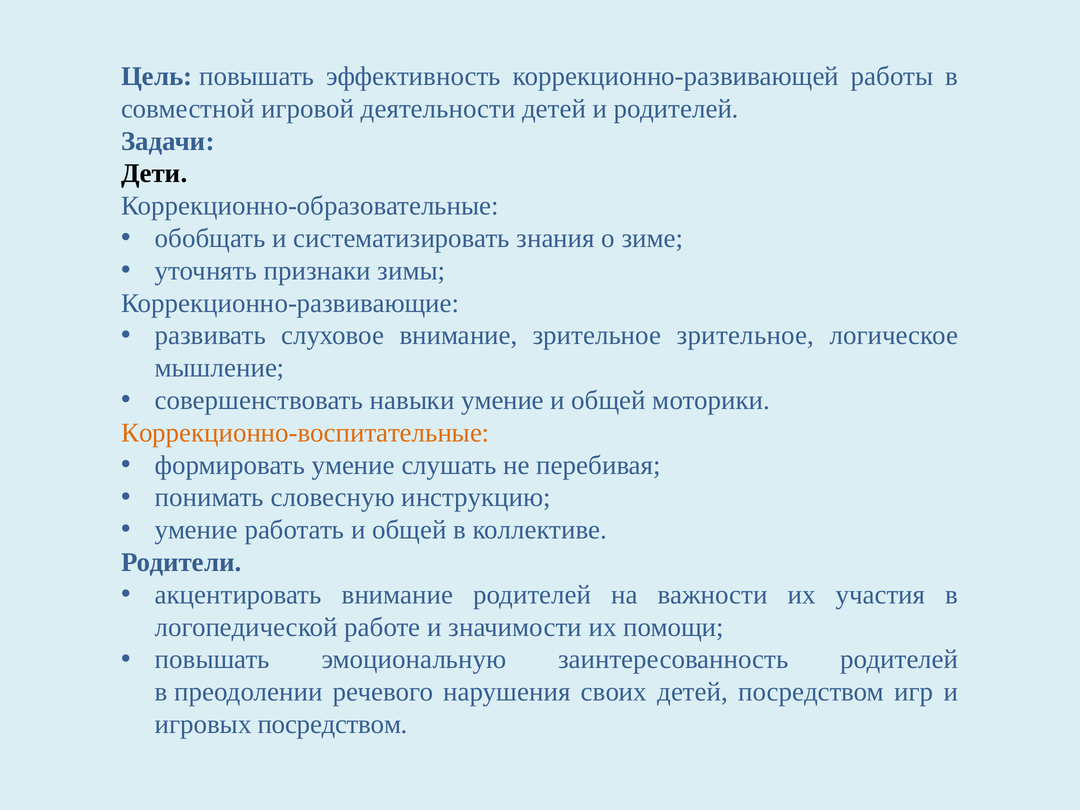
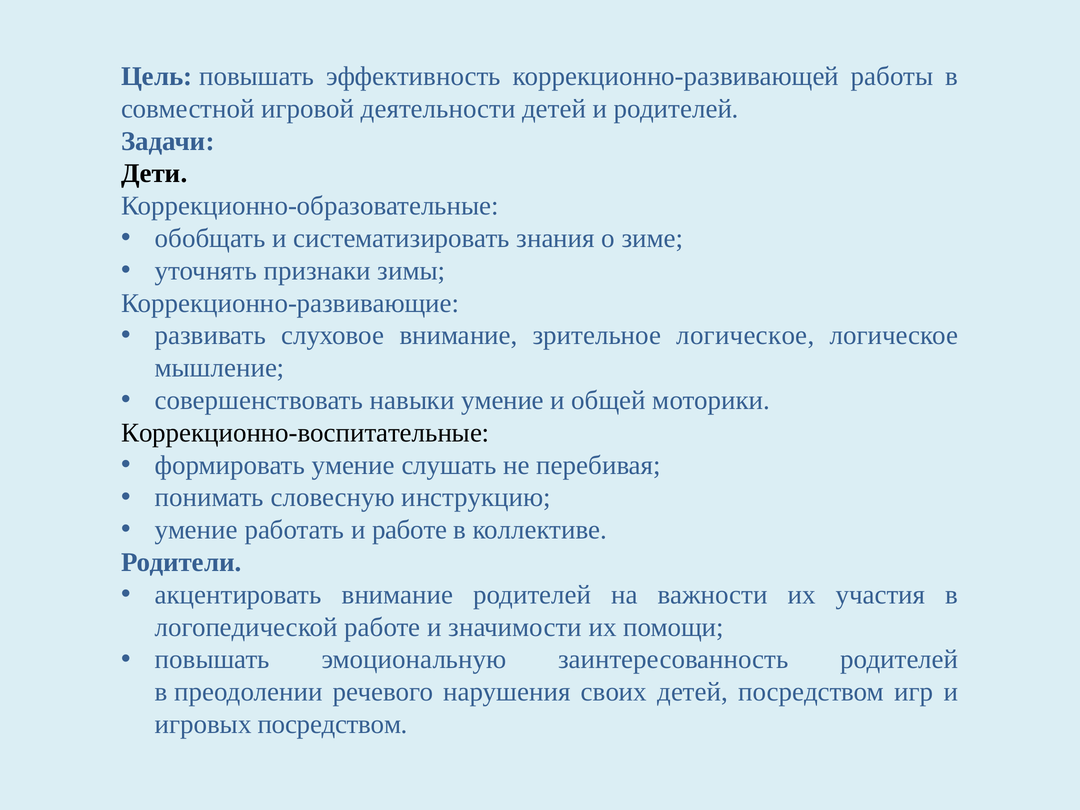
зрительное зрительное: зрительное -> логическое
Коррекционно-воспитательные colour: orange -> black
работать и общей: общей -> работе
